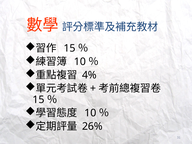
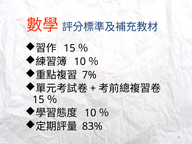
4%: 4% -> 7%
26%: 26% -> 83%
